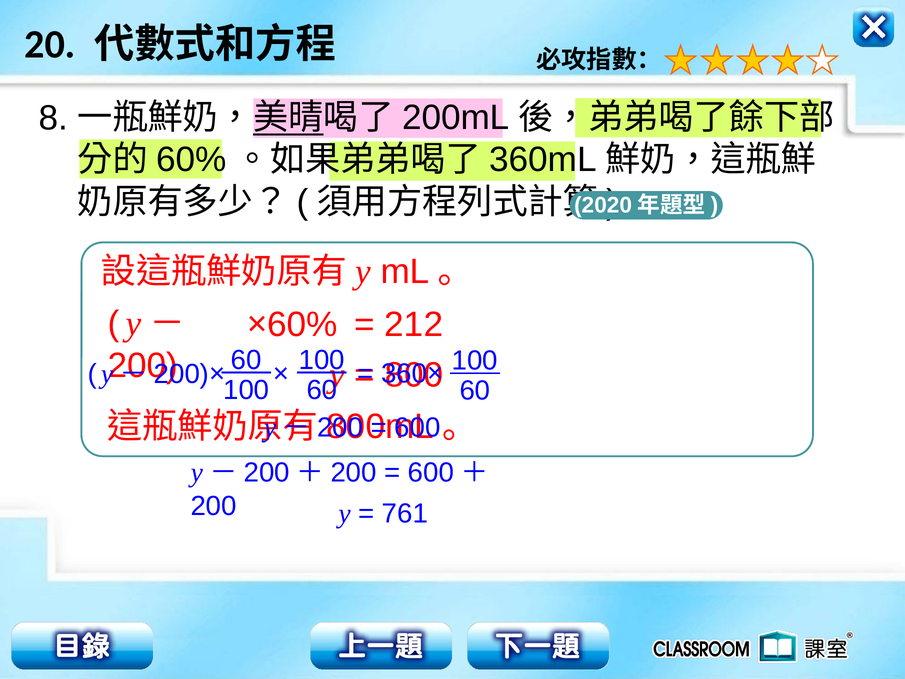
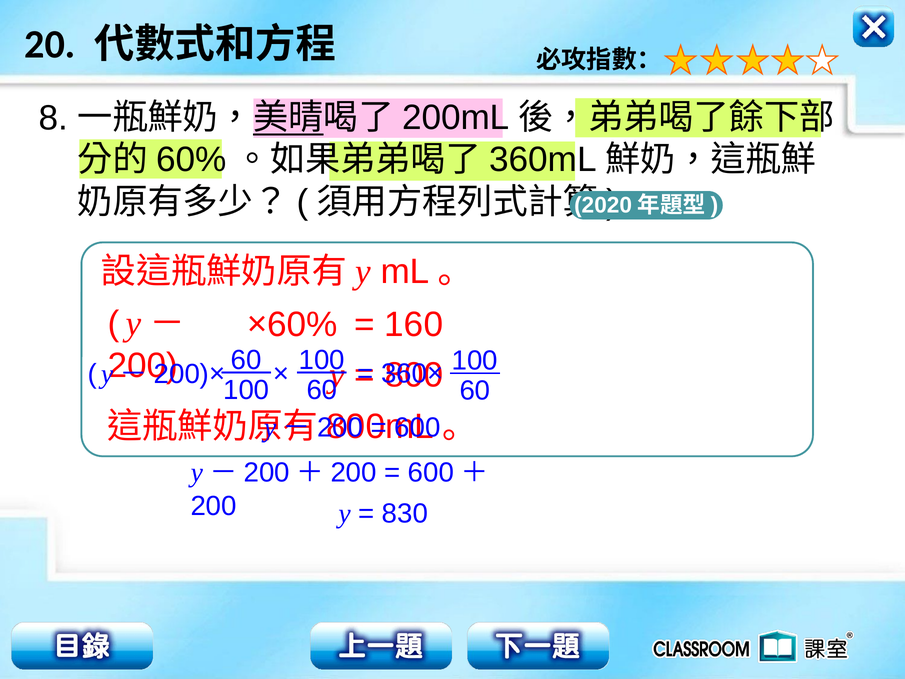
212: 212 -> 160
761: 761 -> 830
